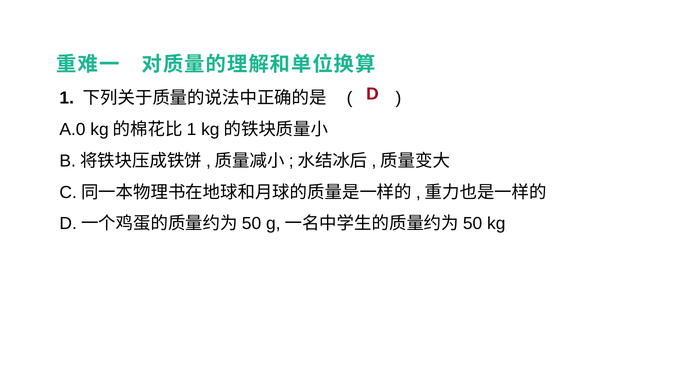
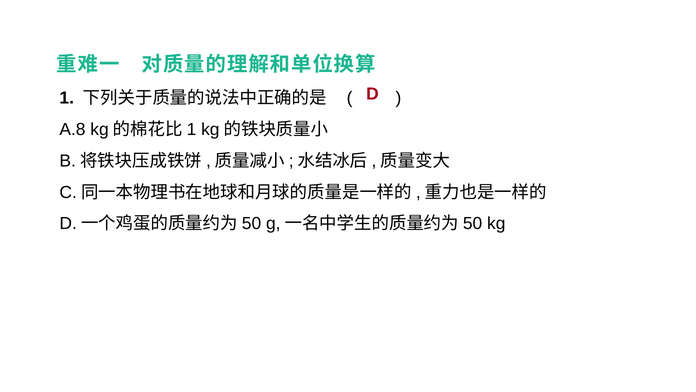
A.0: A.0 -> A.8
